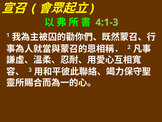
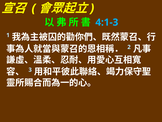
4:1-3 colour: light green -> light blue
